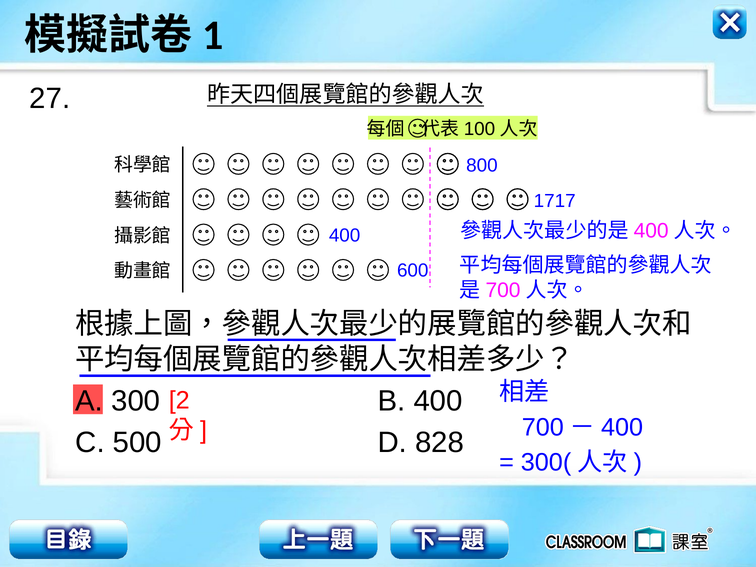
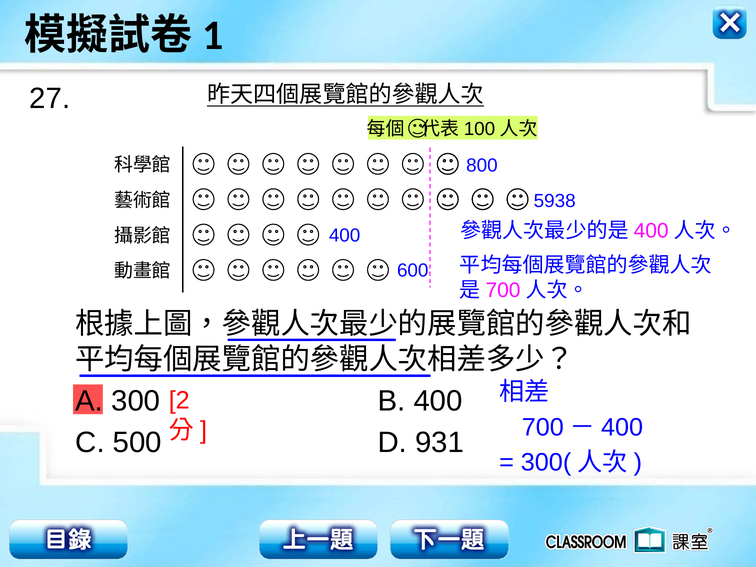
1717: 1717 -> 5938
828: 828 -> 931
